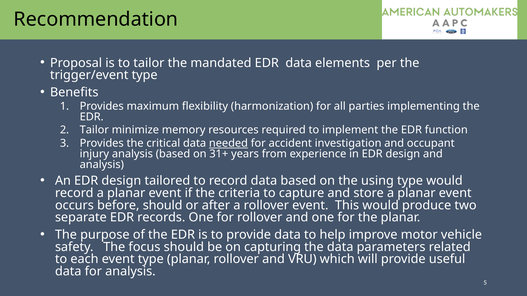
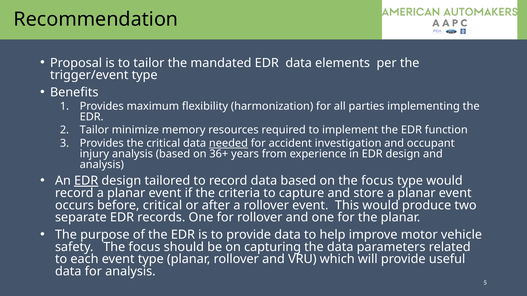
31+: 31+ -> 36+
EDR at (86, 181) underline: none -> present
on the using: using -> focus
before should: should -> critical
